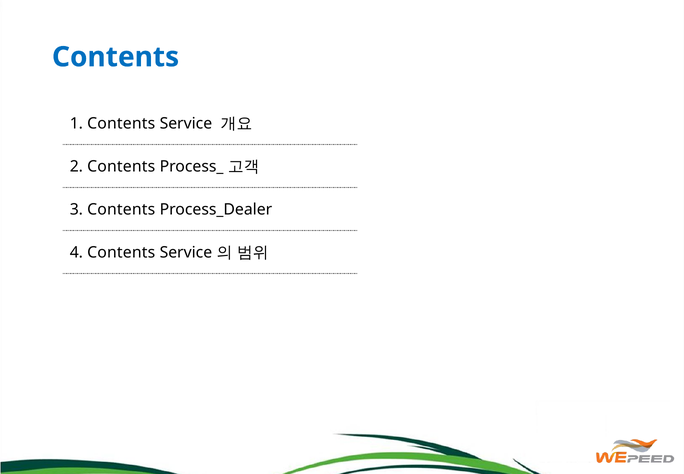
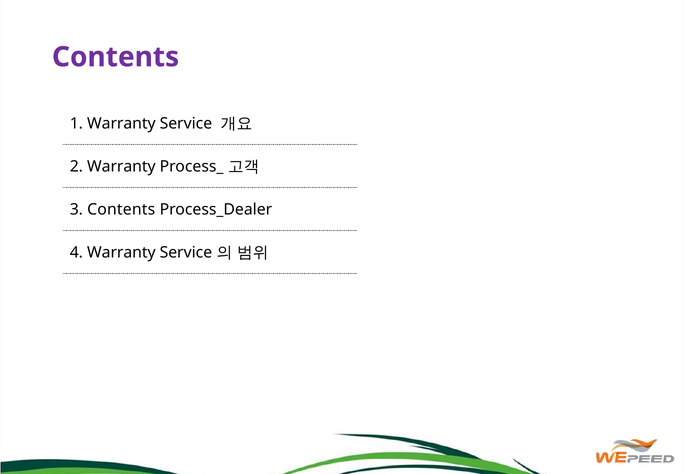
Contents at (116, 57) colour: blue -> purple
1 Contents: Contents -> Warranty
2 Contents: Contents -> Warranty
4 Contents: Contents -> Warranty
